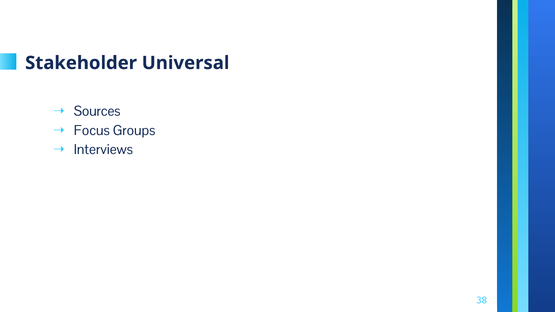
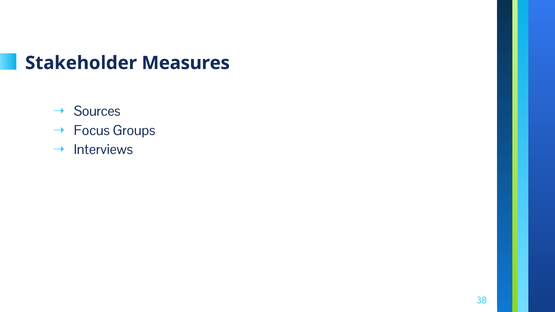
Universal: Universal -> Measures
